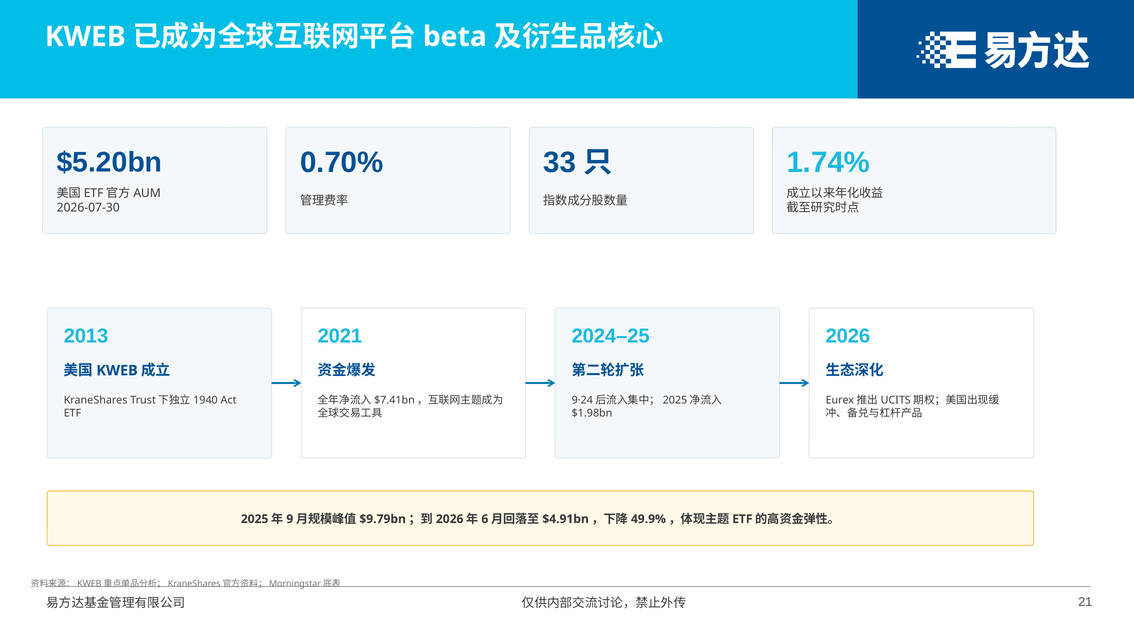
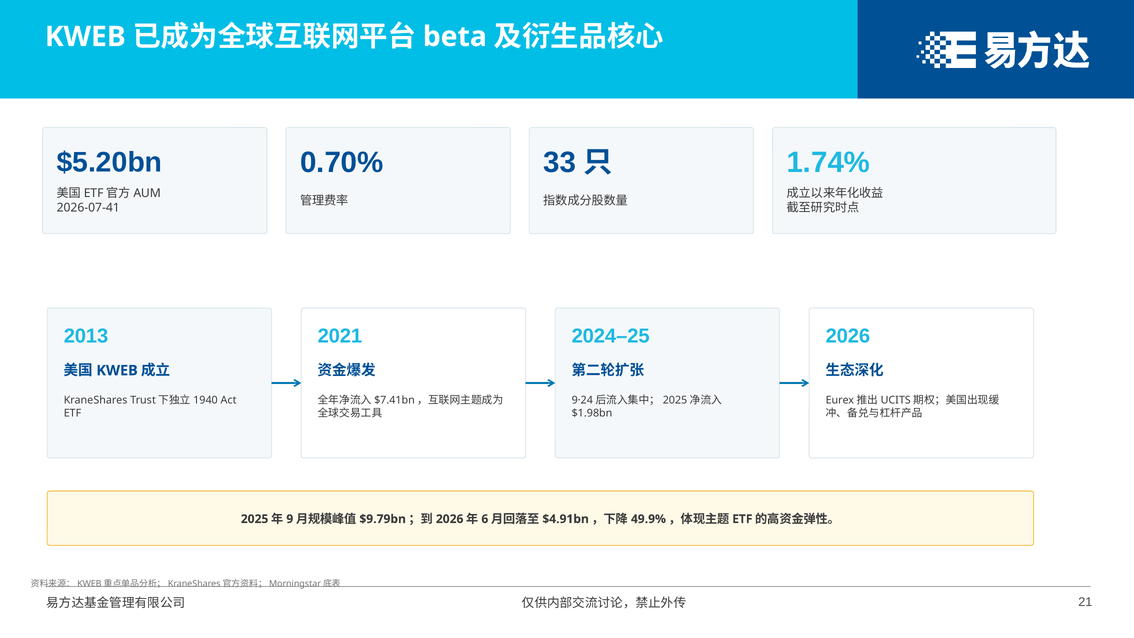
2026-07-30: 2026-07-30 -> 2026-07-41
